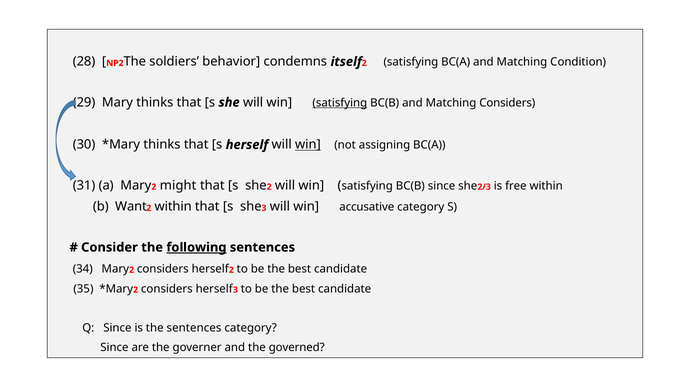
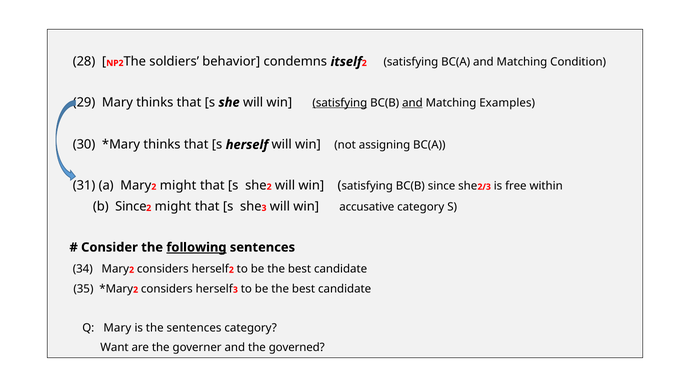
and at (412, 103) underline: none -> present
Matching Considers: Considers -> Examples
win at (308, 145) underline: present -> none
b Want: Want -> Since
within at (173, 207): within -> might
Q Since: Since -> Mary
Since at (114, 348): Since -> Want
